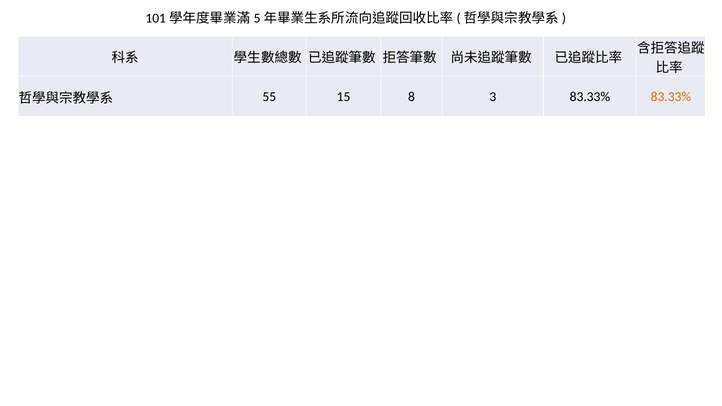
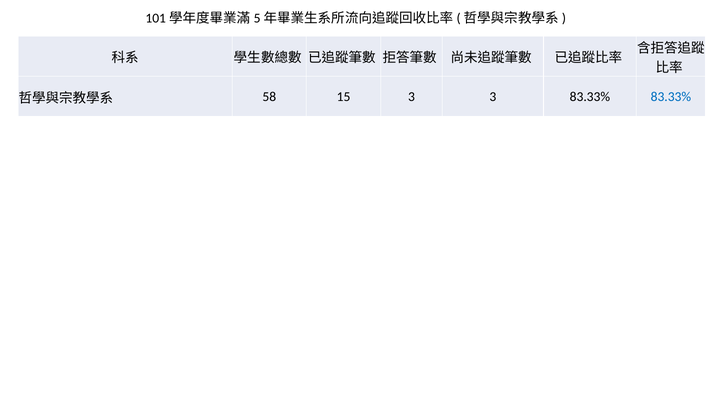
55: 55 -> 58
15 8: 8 -> 3
83.33% at (671, 97) colour: orange -> blue
